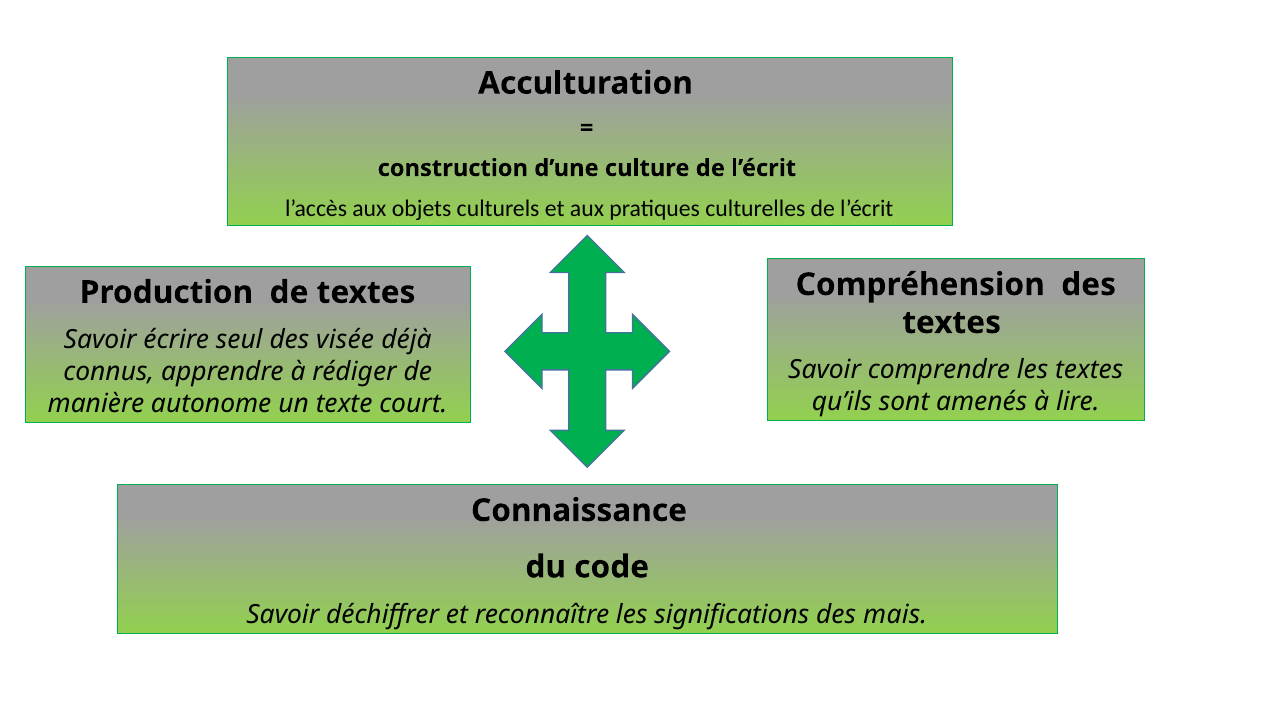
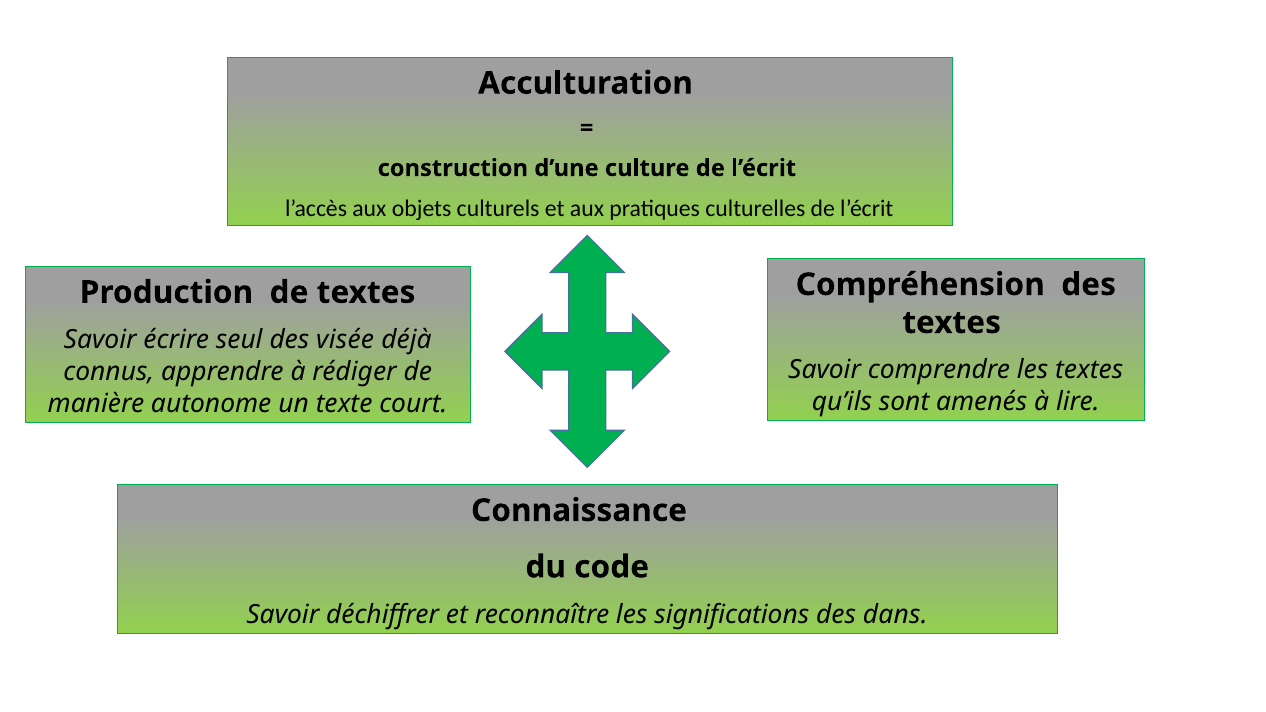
mais: mais -> dans
